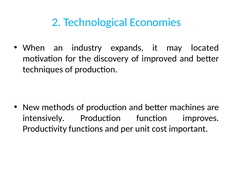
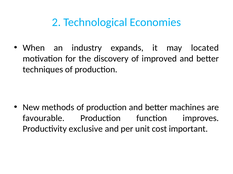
intensively: intensively -> favourable
functions: functions -> exclusive
